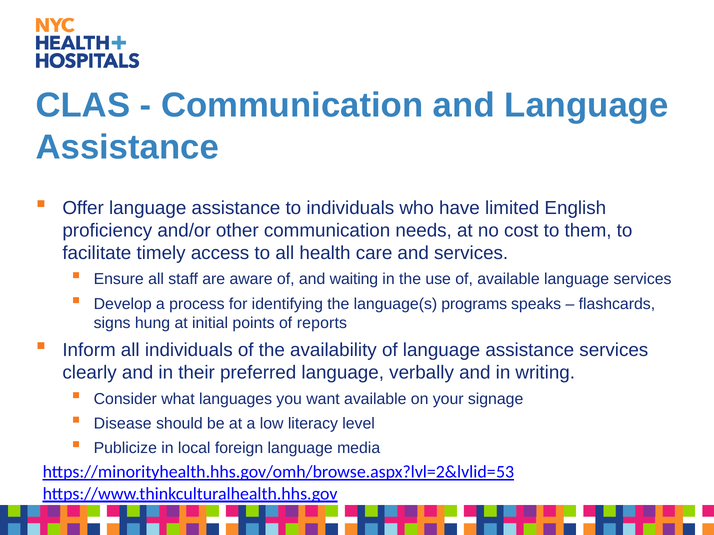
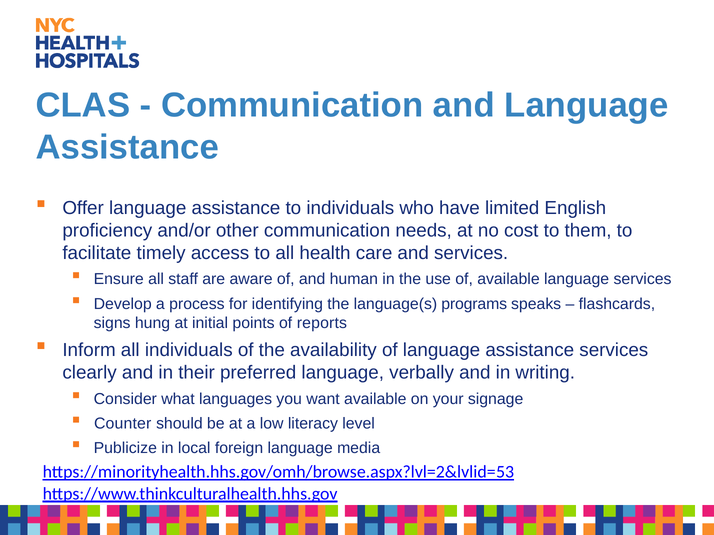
waiting: waiting -> human
Disease: Disease -> Counter
